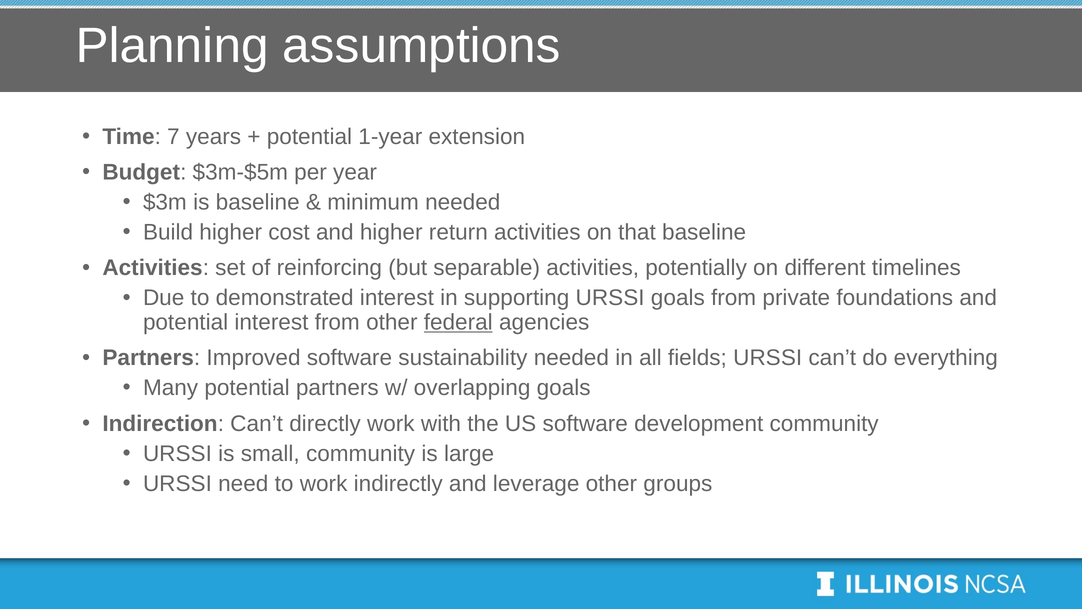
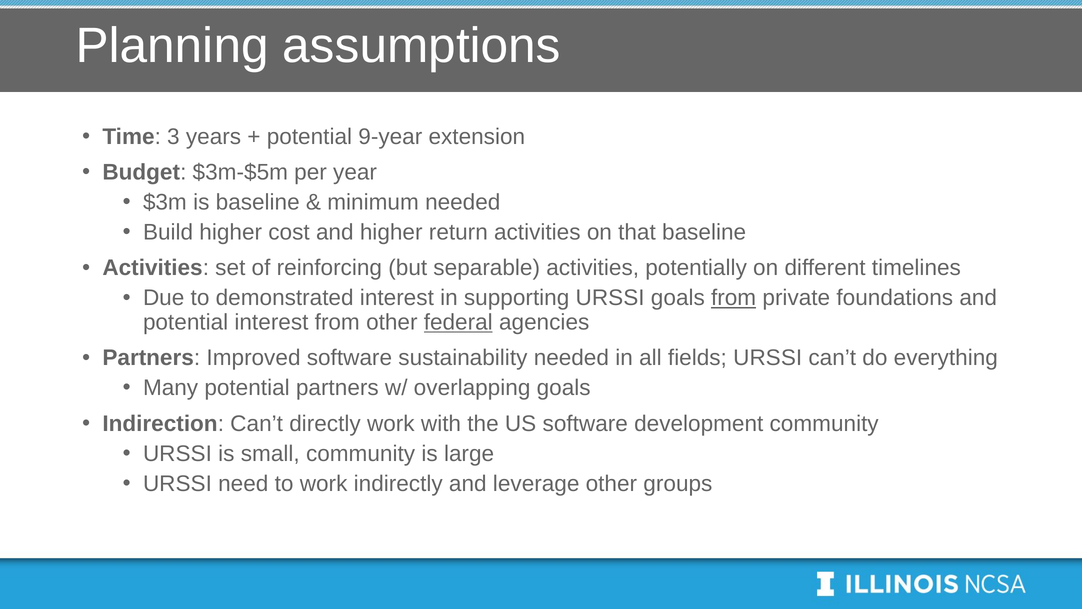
7: 7 -> 3
1-year: 1-year -> 9-year
from at (734, 298) underline: none -> present
